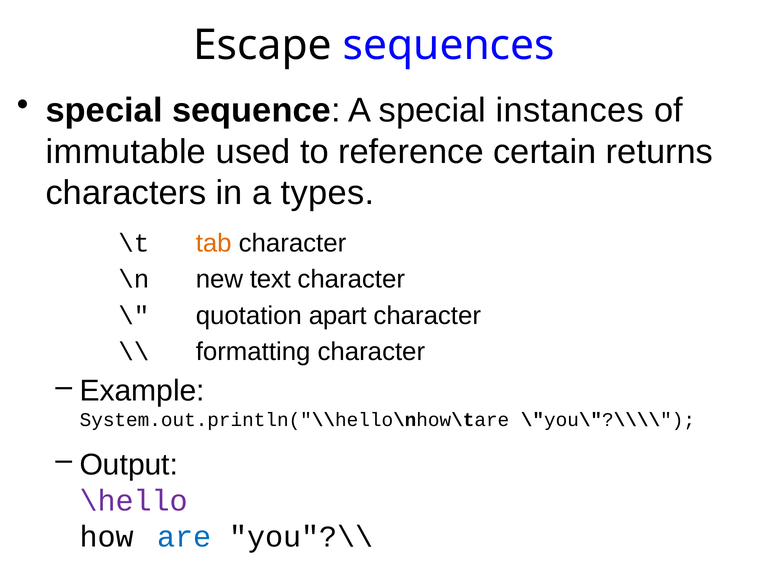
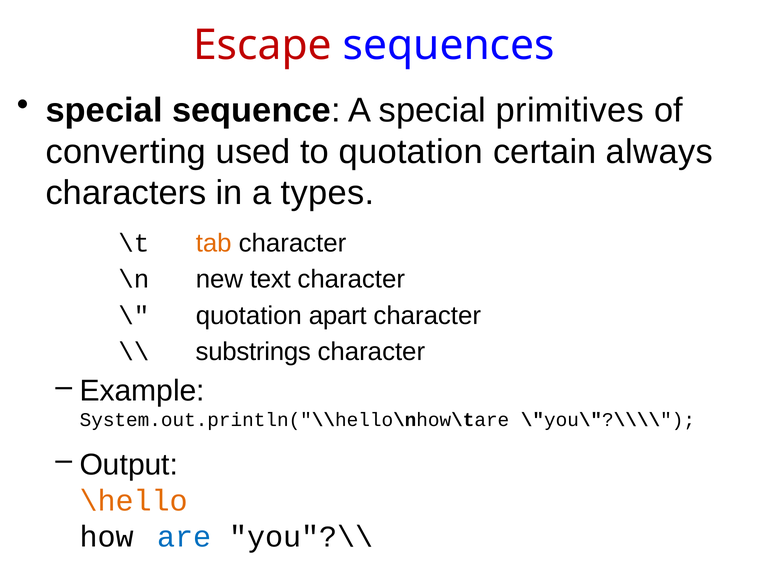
Escape colour: black -> red
instances: instances -> primitives
immutable: immutable -> converting
to reference: reference -> quotation
returns: returns -> always
formatting: formatting -> substrings
\hello colour: purple -> orange
